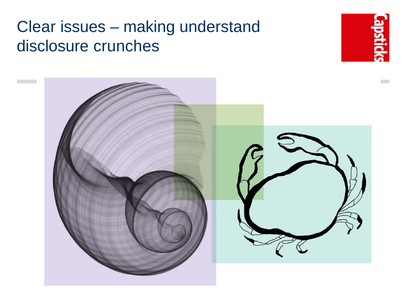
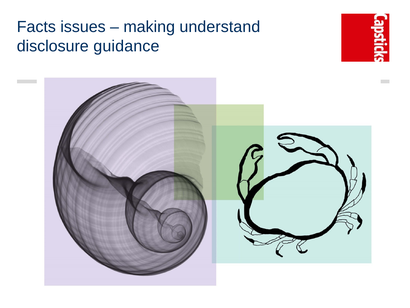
Clear: Clear -> Facts
crunches: crunches -> guidance
